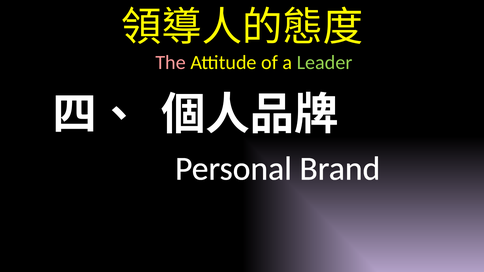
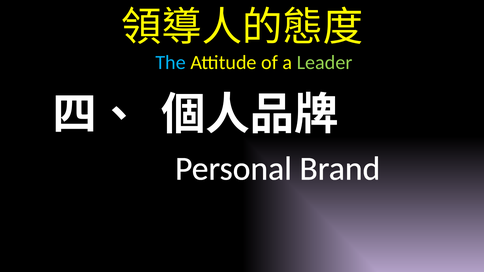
The colour: pink -> light blue
